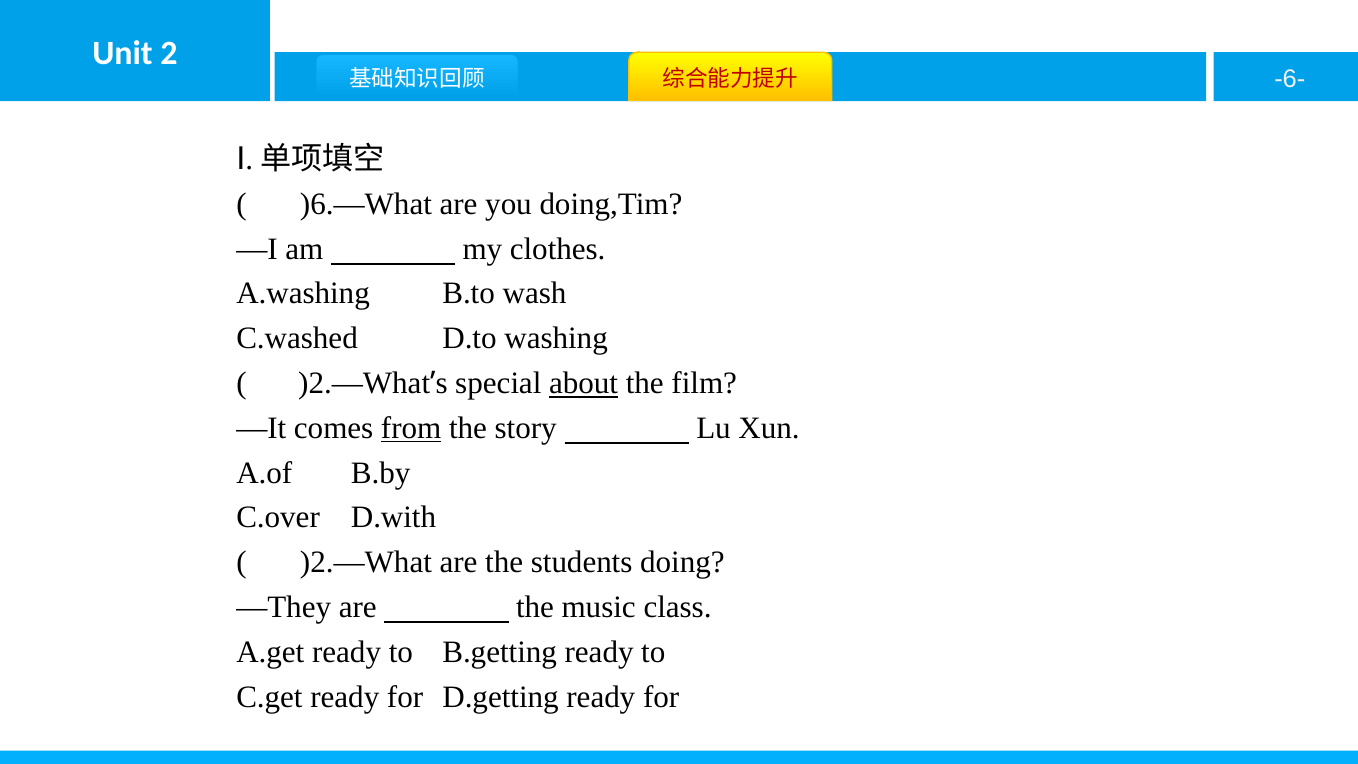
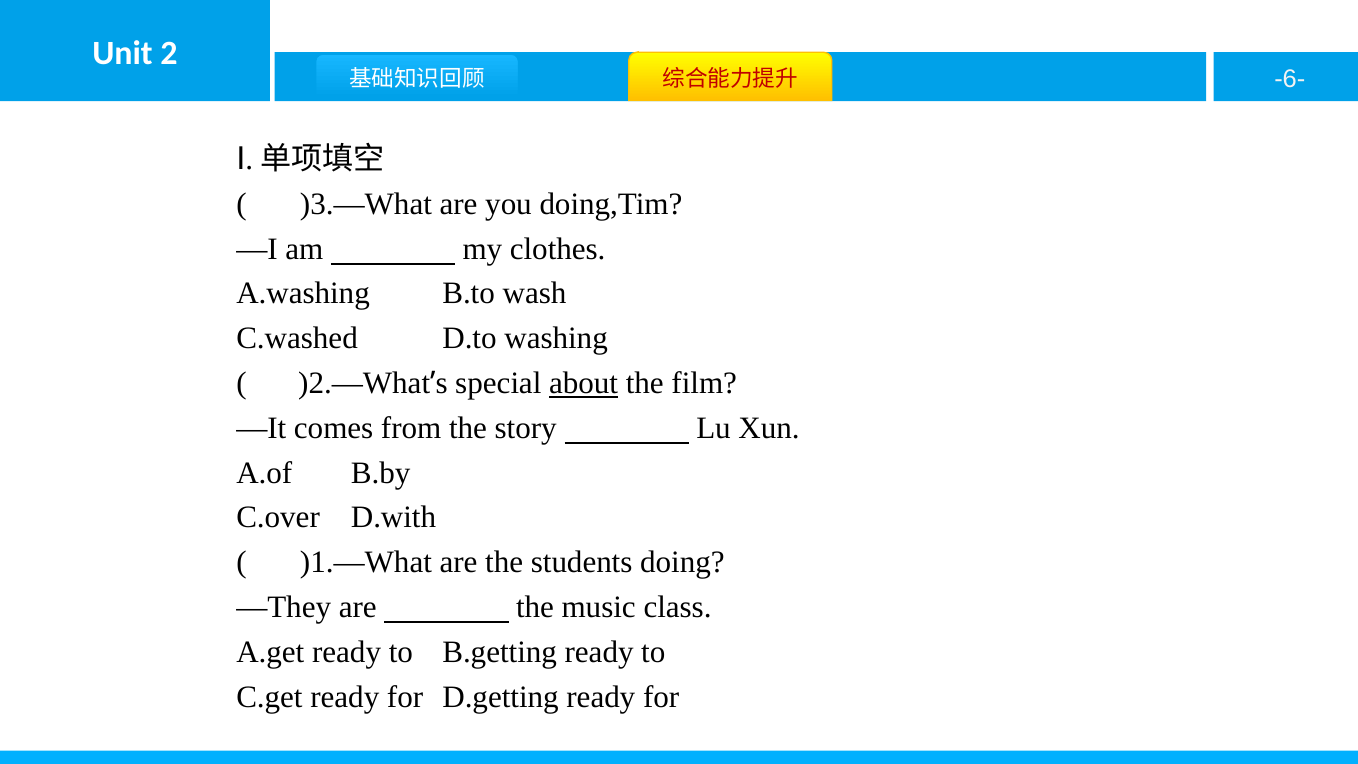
)6.—What: )6.—What -> )3.—What
from underline: present -> none
)2.—What at (366, 562): )2.—What -> )1.—What
